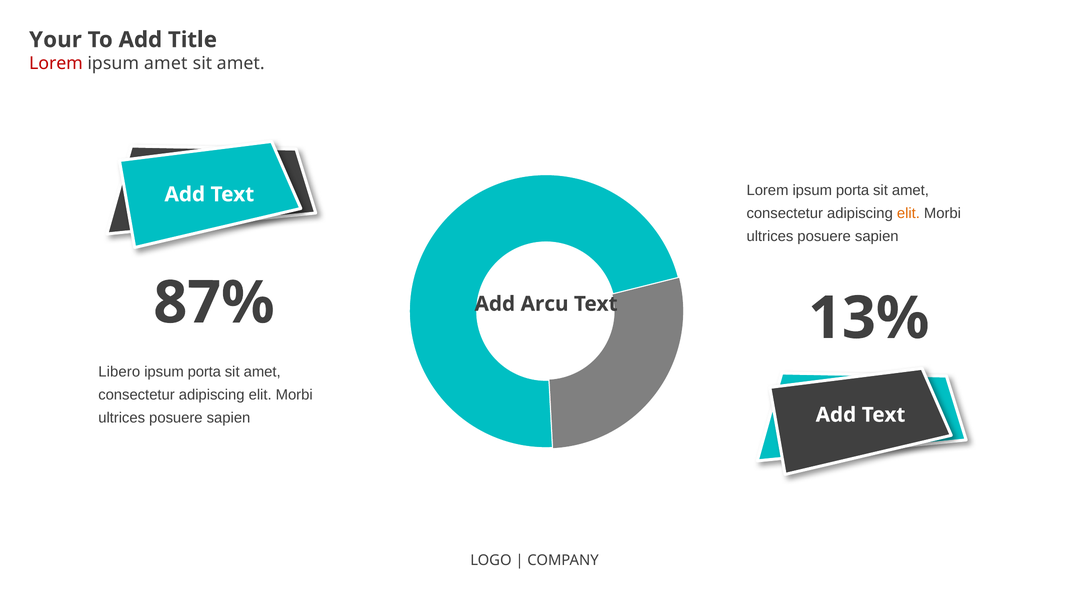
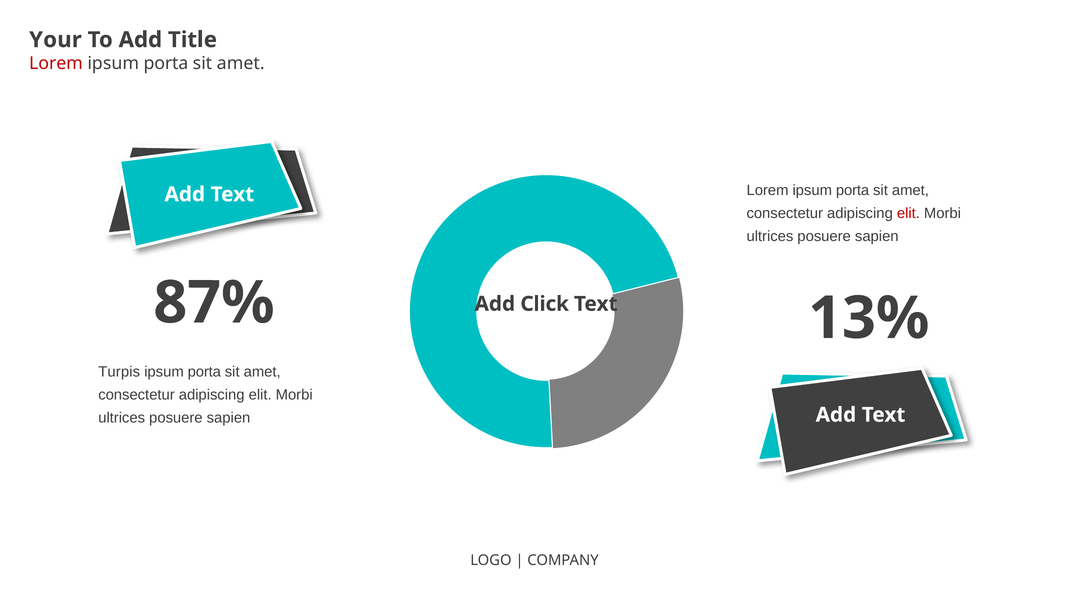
amet at (166, 64): amet -> porta
elit at (908, 213) colour: orange -> red
Arcu: Arcu -> Click
Libero: Libero -> Turpis
